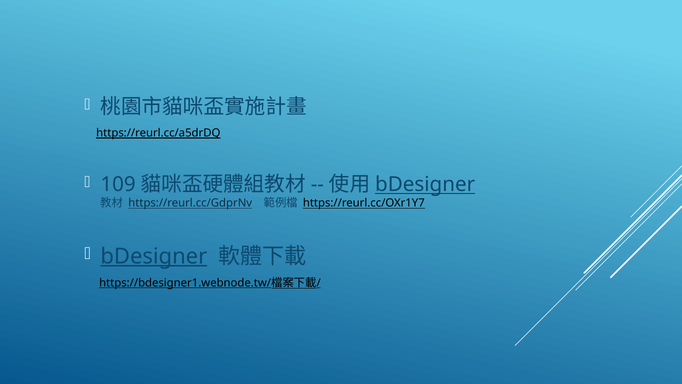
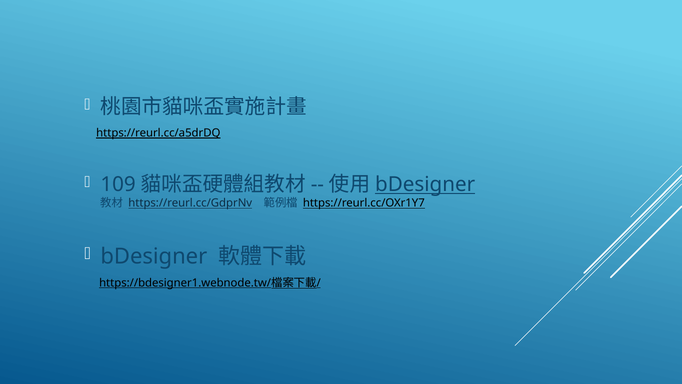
bDesigner at (154, 256) underline: present -> none
